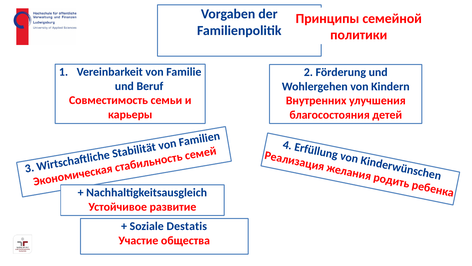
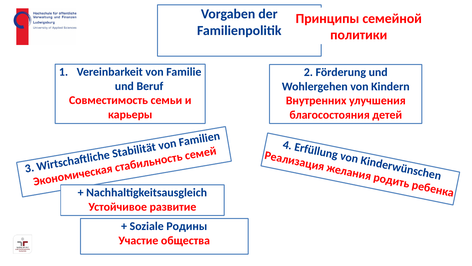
Destatis: Destatis -> Родины
